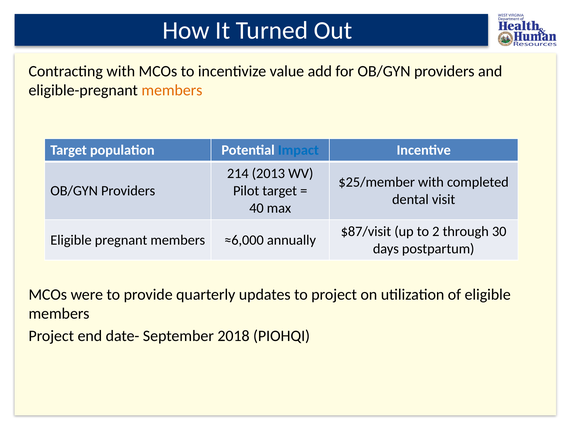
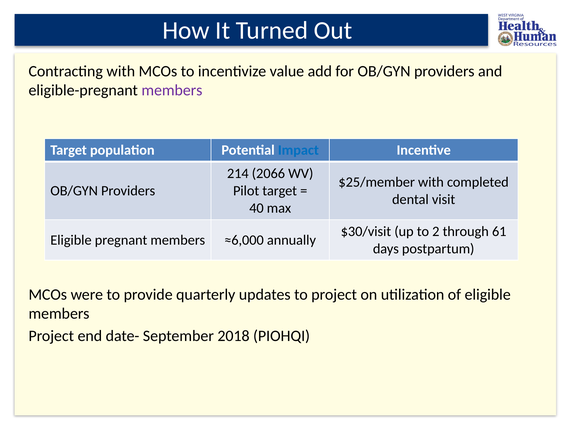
members at (172, 90) colour: orange -> purple
2013: 2013 -> 2066
$87/visit: $87/visit -> $30/visit
30: 30 -> 61
